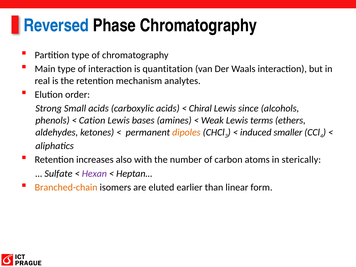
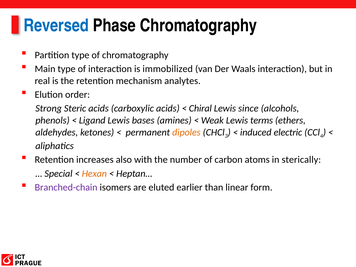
quantitation: quantitation -> immobilized
Small: Small -> Steric
Cation: Cation -> Ligand
smaller: smaller -> electric
Sulfate: Sulfate -> Special
Hexan colour: purple -> orange
Branched-chain colour: orange -> purple
